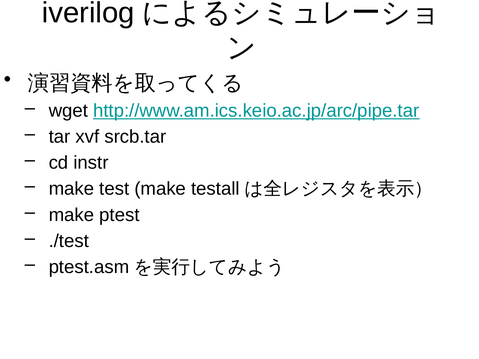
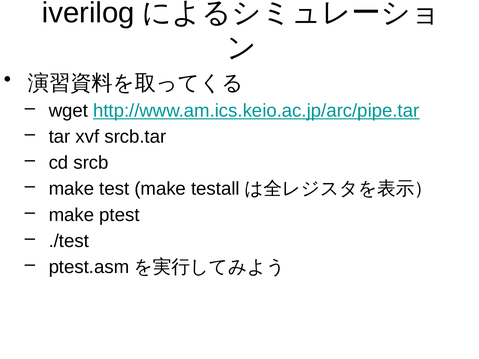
instr: instr -> srcb
